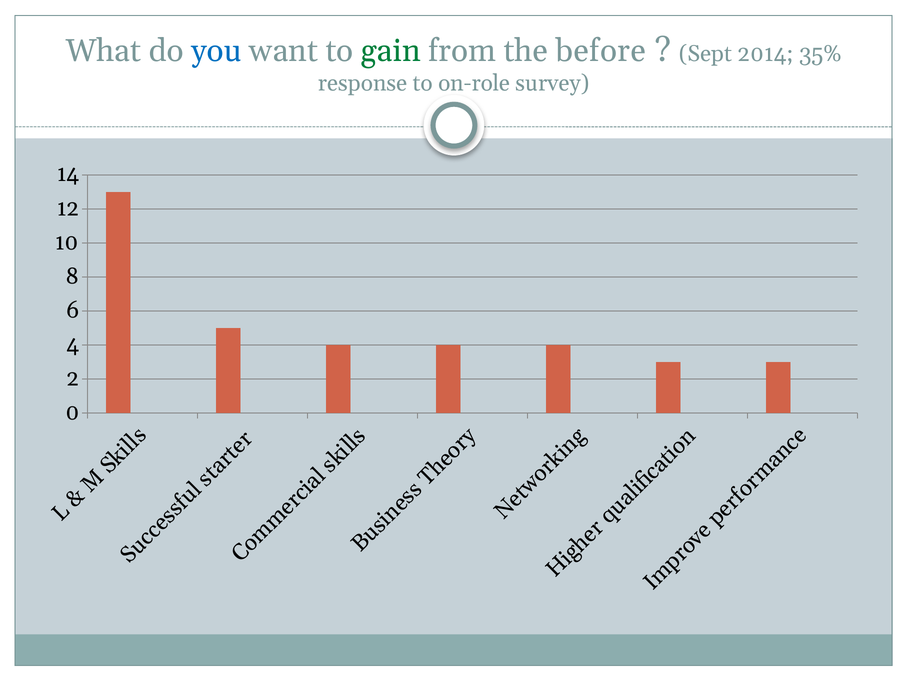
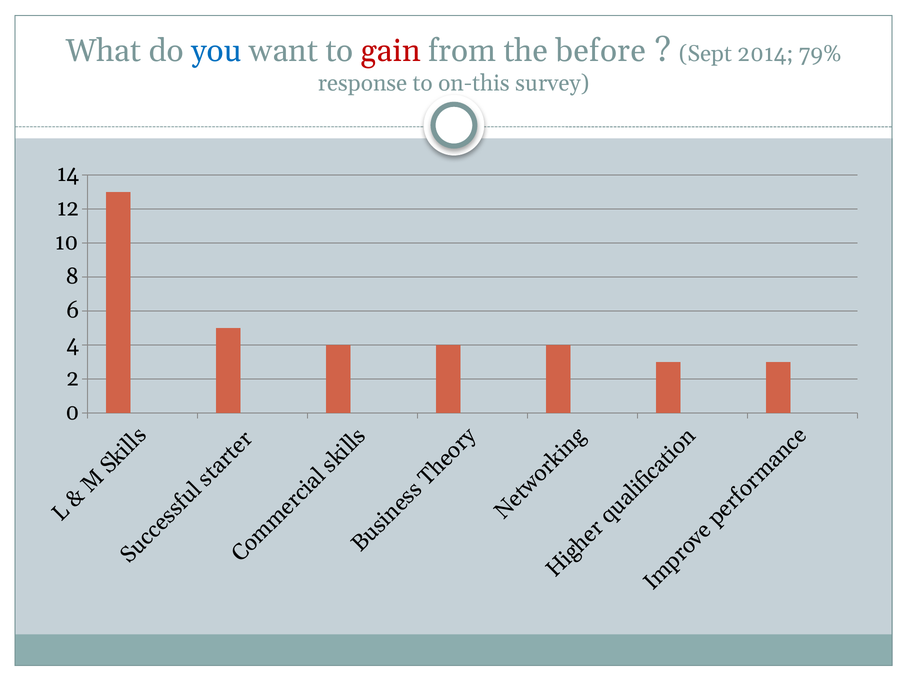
gain colour: green -> red
35%: 35% -> 79%
on-role: on-role -> on-this
